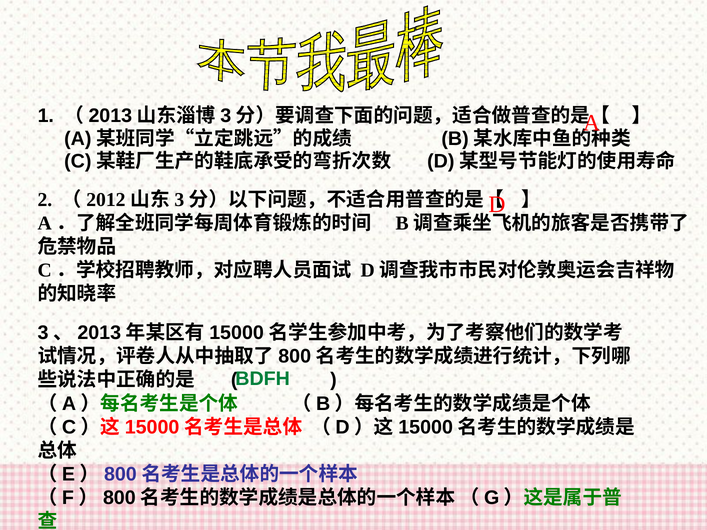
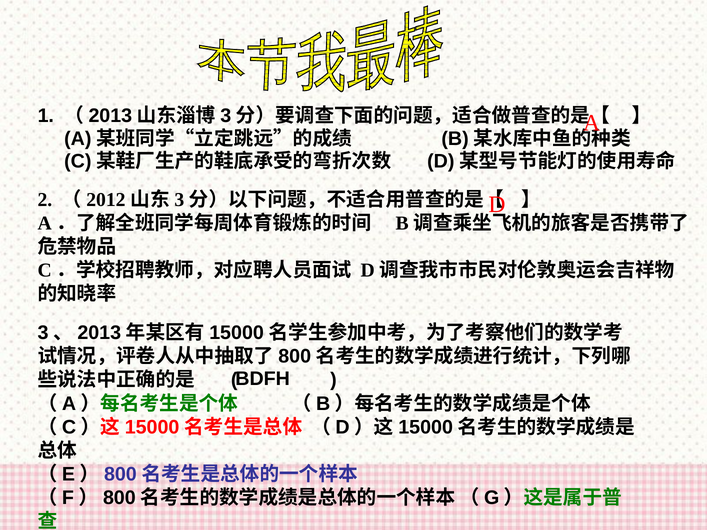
BDFH colour: green -> black
